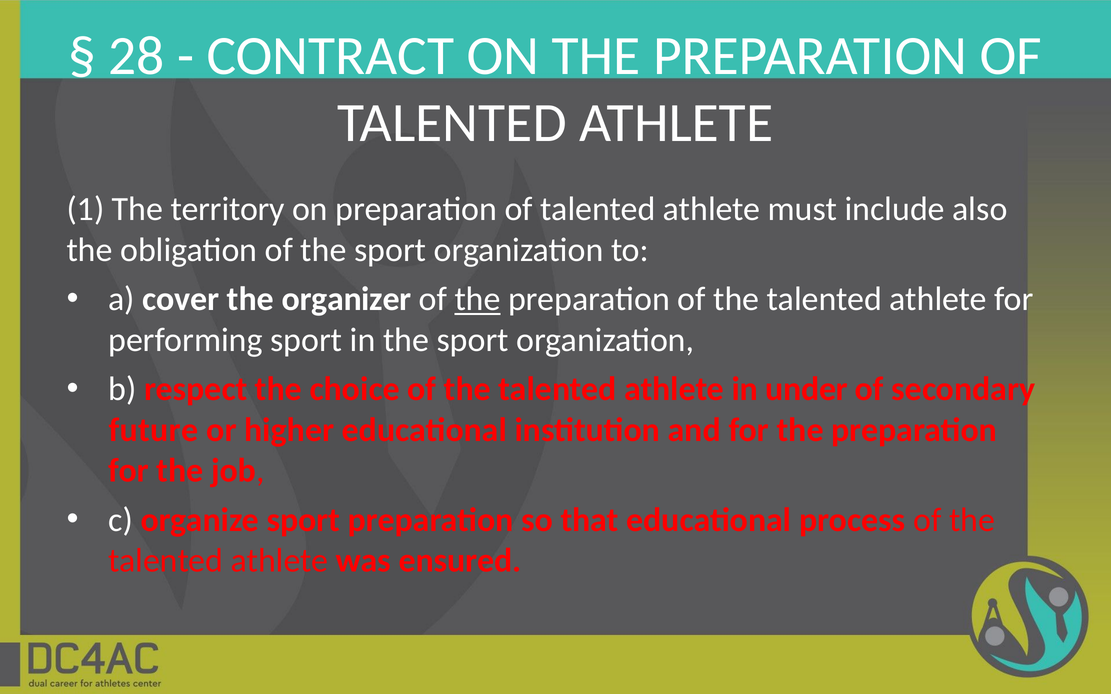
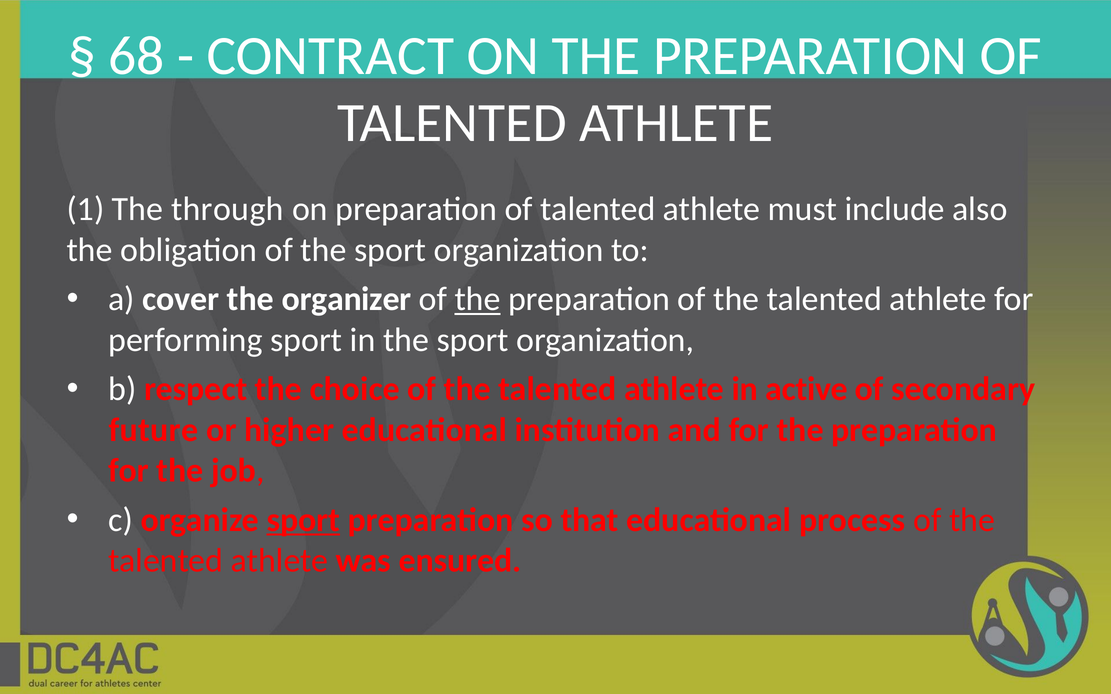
28: 28 -> 68
territory: territory -> through
under: under -> active
sport at (303, 520) underline: none -> present
